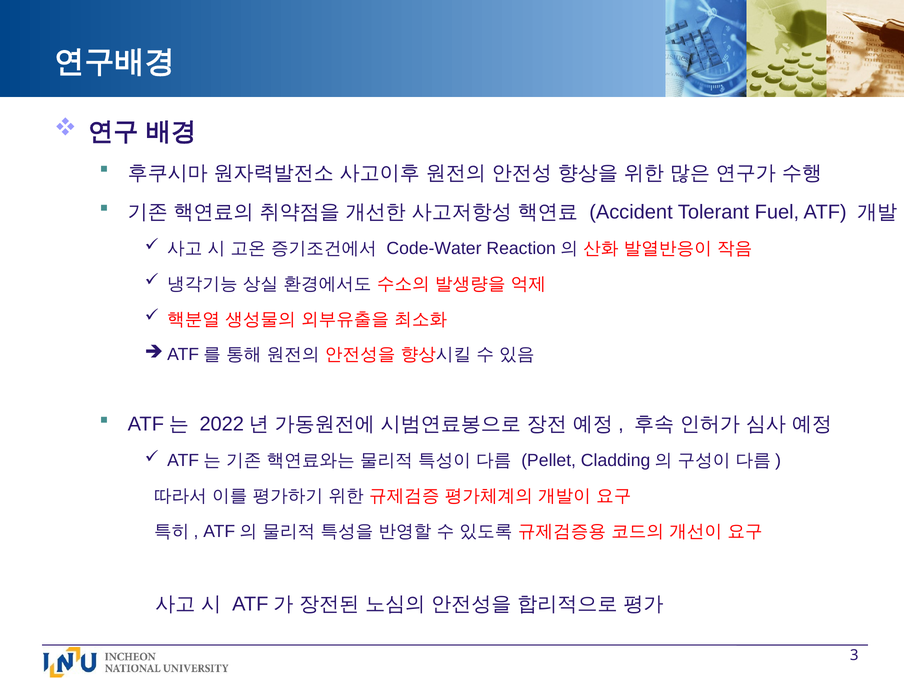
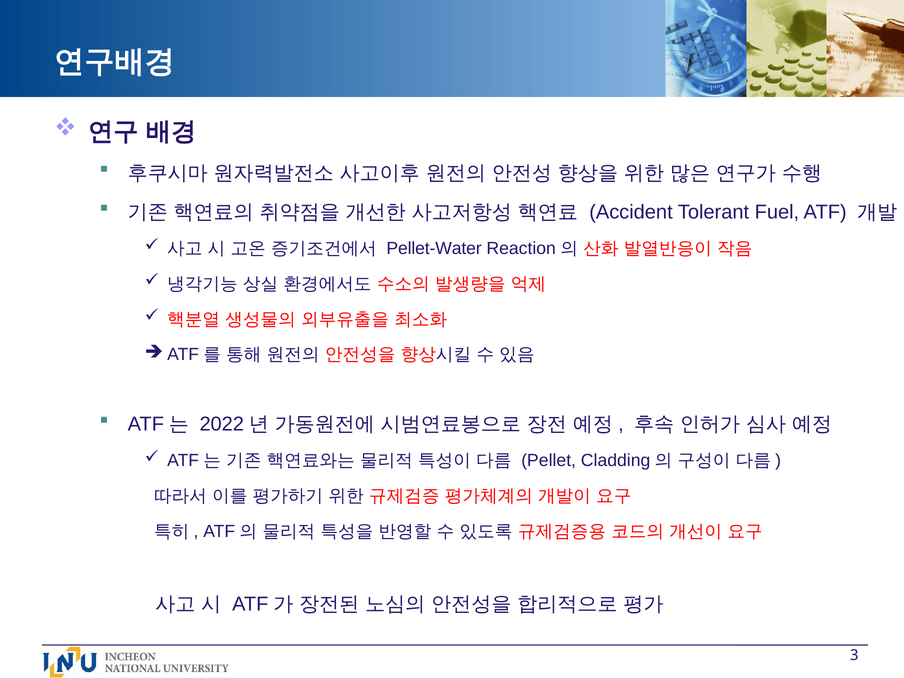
Code-Water: Code-Water -> Pellet-Water
